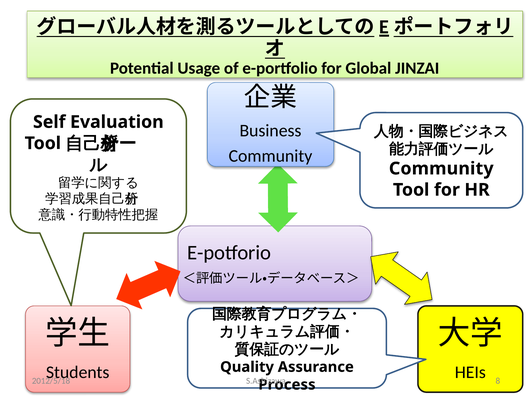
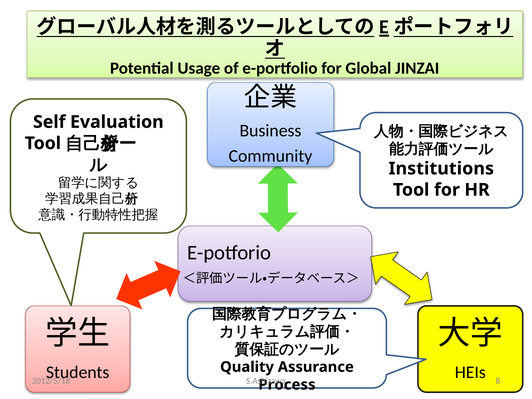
Community at (441, 169): Community -> Institutions
